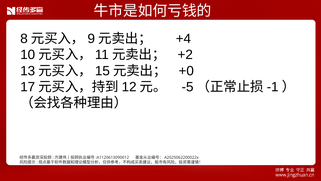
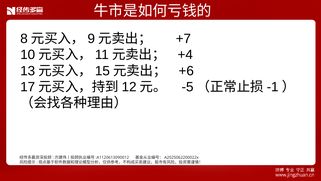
+4: +4 -> +7
+2: +2 -> +4
+0: +0 -> +6
